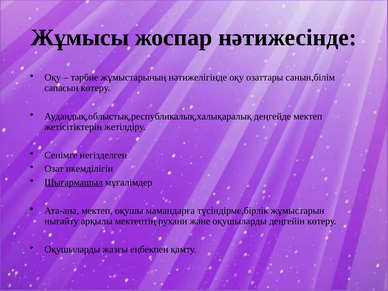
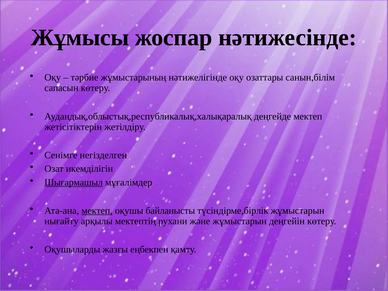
мектеп at (97, 211) underline: none -> present
мамандарға: мамандарға -> байланысты
және оқушыларды: оқушыларды -> жұмыстарын
